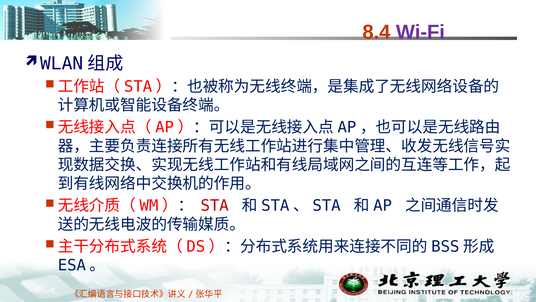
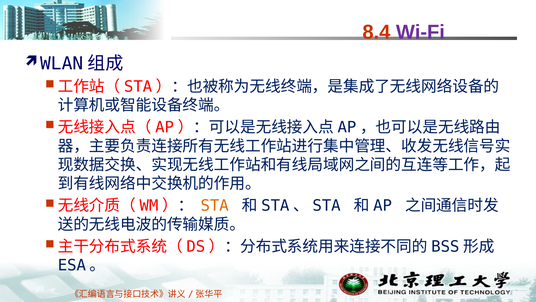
STA colour: red -> orange
